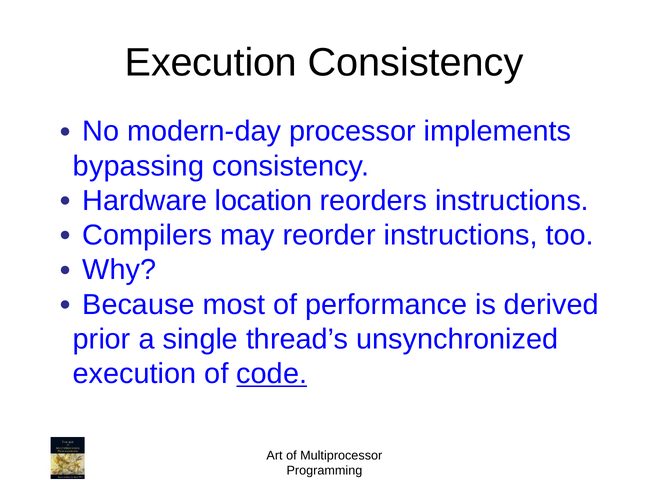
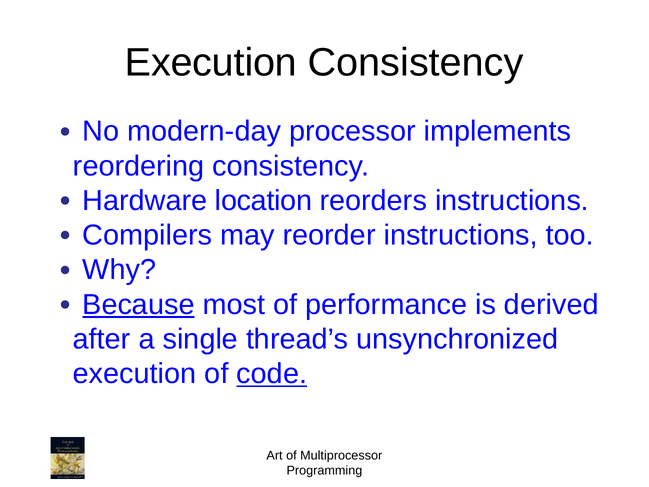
bypassing: bypassing -> reordering
Because underline: none -> present
prior: prior -> after
